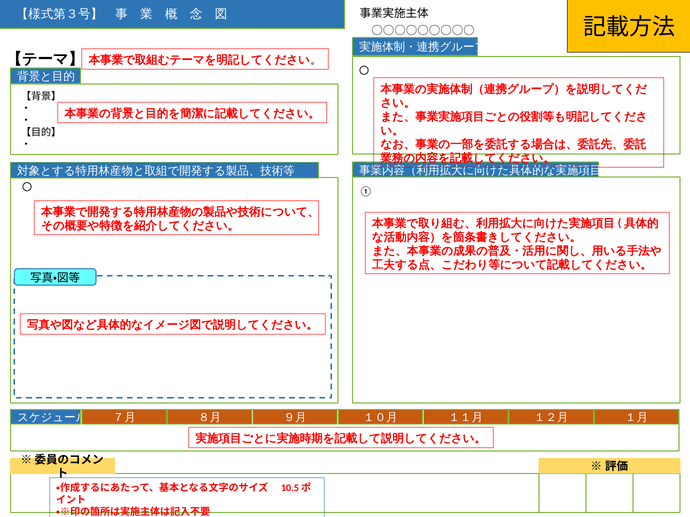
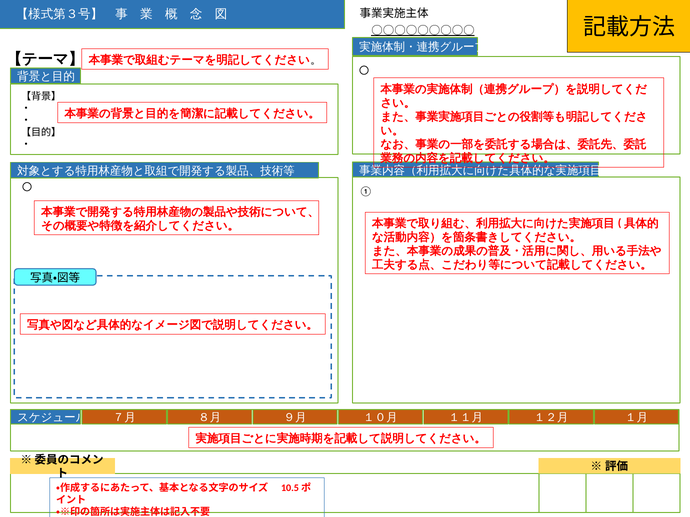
〇〇〇〇〇〇〇〇〇 underline: none -> present
